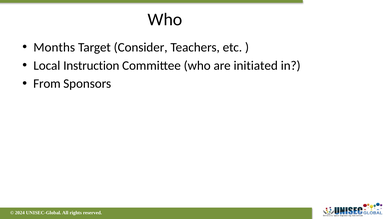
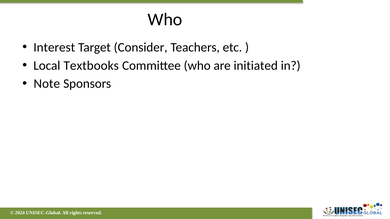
Months: Months -> Interest
Instruction: Instruction -> Textbooks
From: From -> Note
